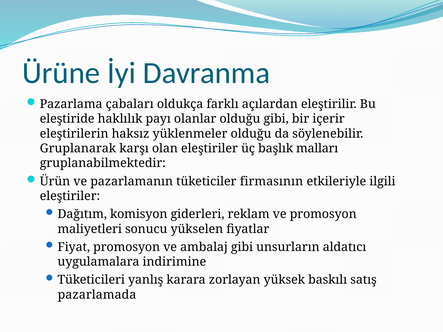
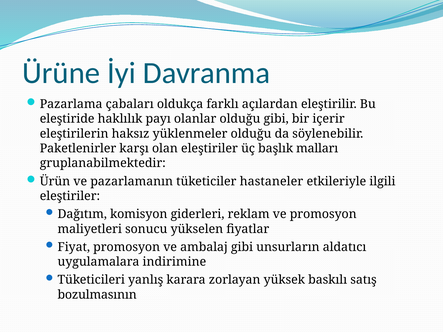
Gruplanarak: Gruplanarak -> Paketlenirler
firmasının: firmasının -> hastaneler
pazarlamada: pazarlamada -> bozulmasının
